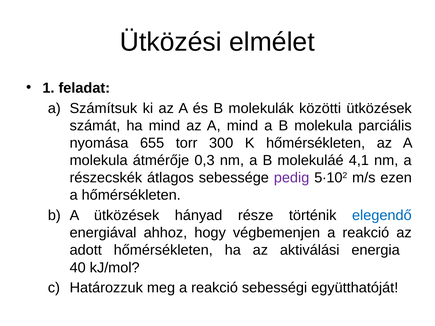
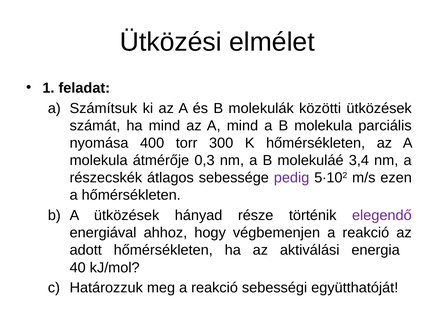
655: 655 -> 400
4,1: 4,1 -> 3,4
elegendő colour: blue -> purple
